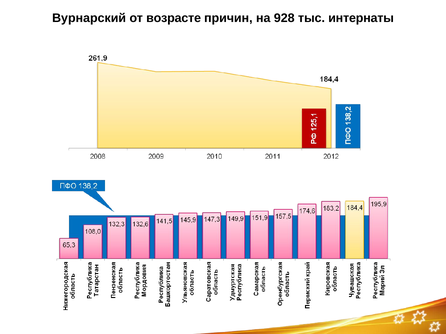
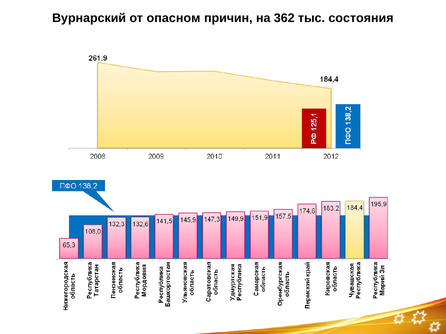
возрасте: возрасте -> опасном
928: 928 -> 362
интернаты: интернаты -> состояния
